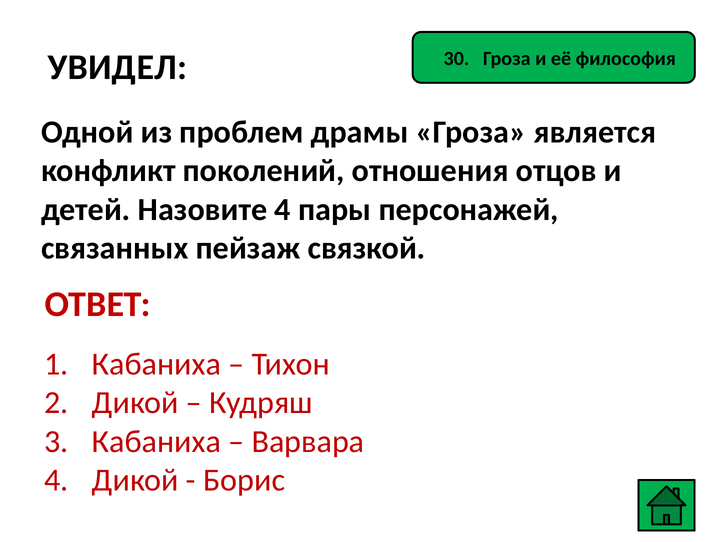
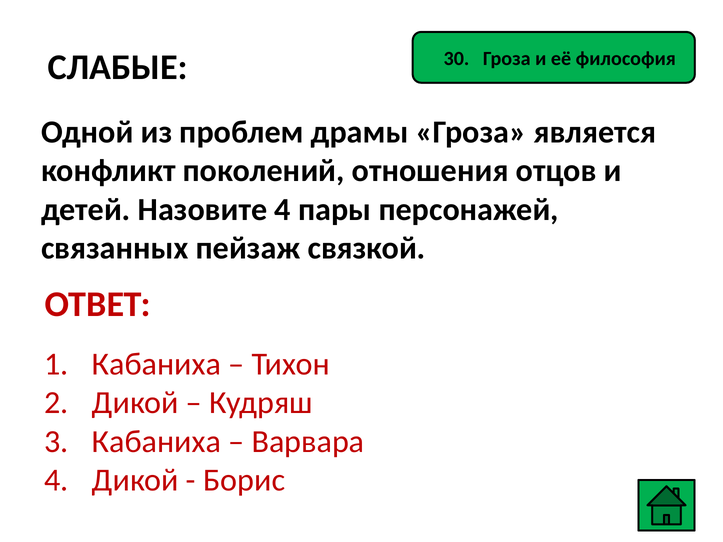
УВИДЕЛ: УВИДЕЛ -> СЛАБЫЕ
